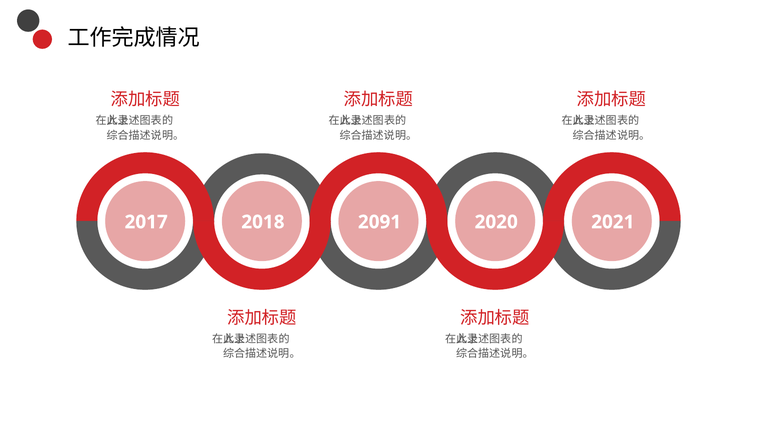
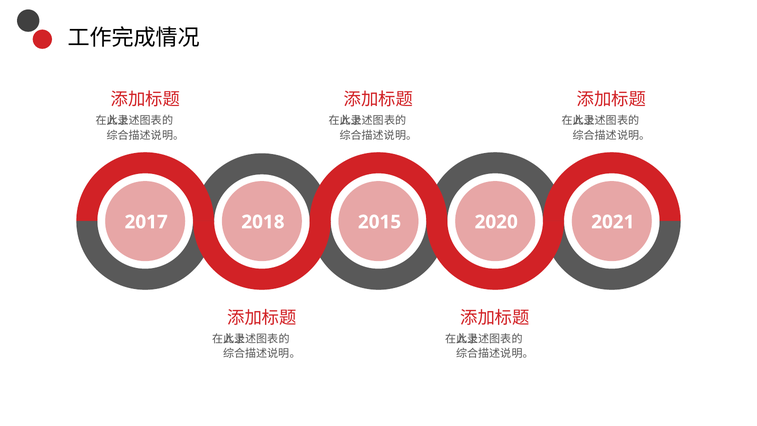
2091: 2091 -> 2015
